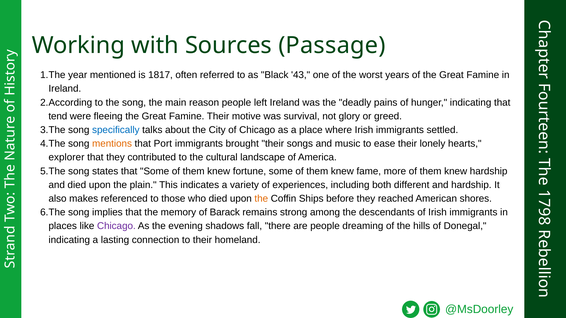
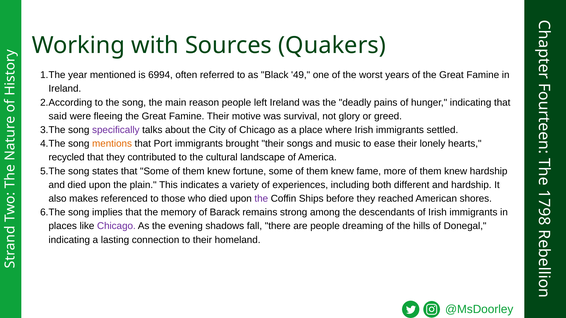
Passage: Passage -> Quakers
1817: 1817 -> 6994
43: 43 -> 49
tend: tend -> said
specifically colour: blue -> purple
explorer: explorer -> recycled
the at (261, 199) colour: orange -> purple
